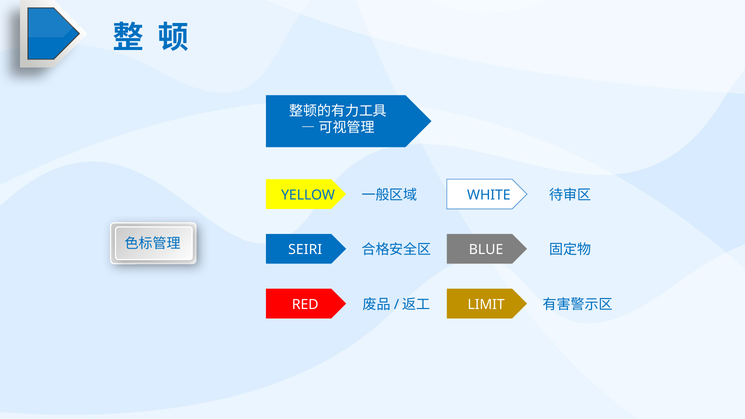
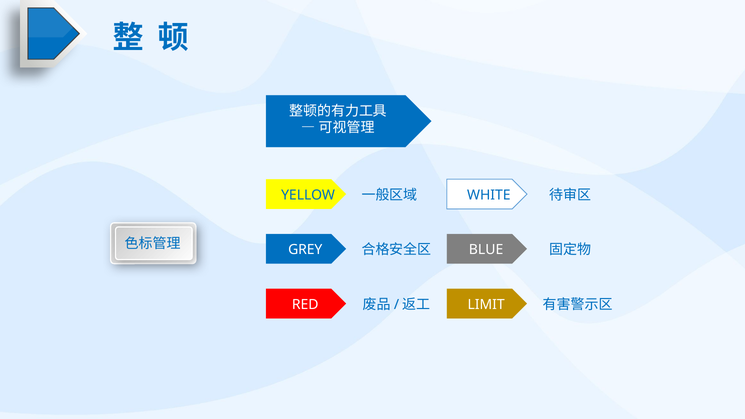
SEIRI: SEIRI -> GREY
